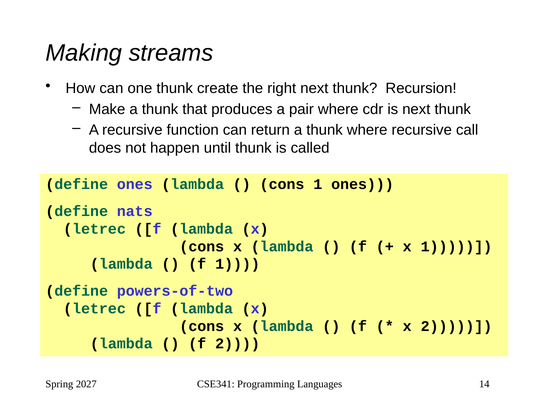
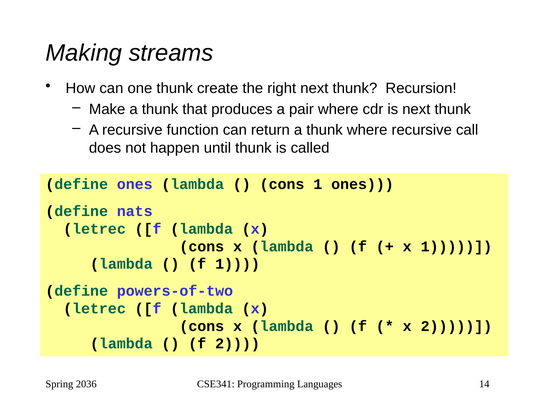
2027: 2027 -> 2036
